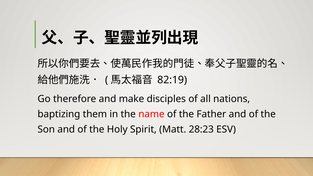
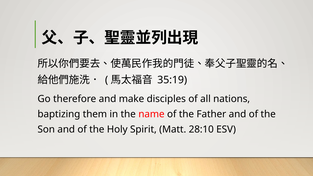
82:19: 82:19 -> 35:19
28:23: 28:23 -> 28:10
